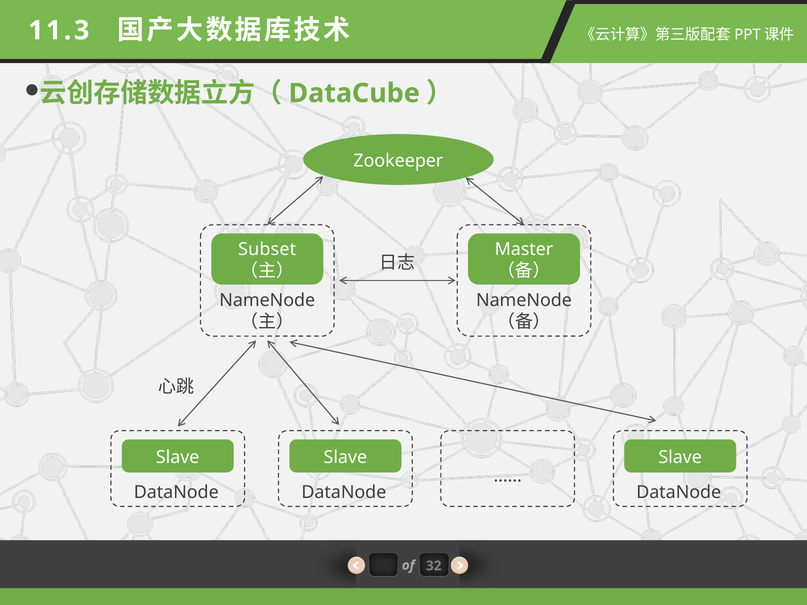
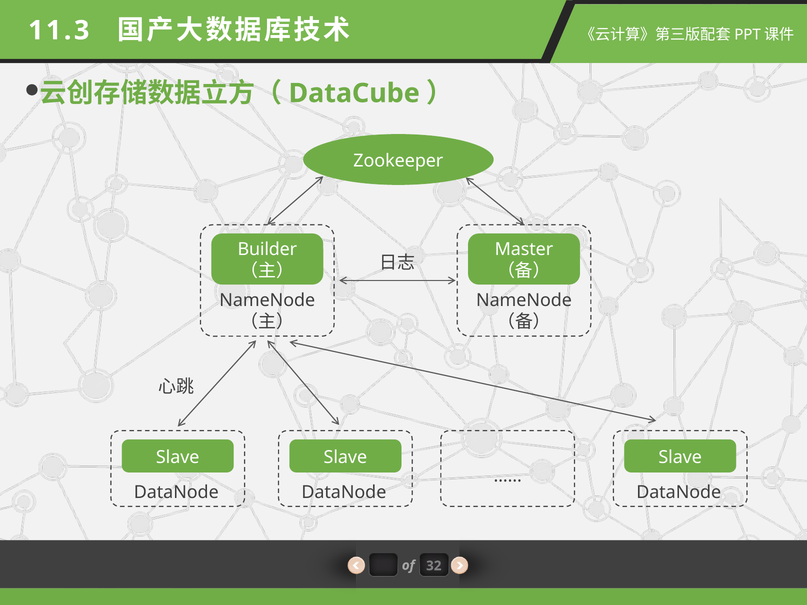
Subset: Subset -> Builder
